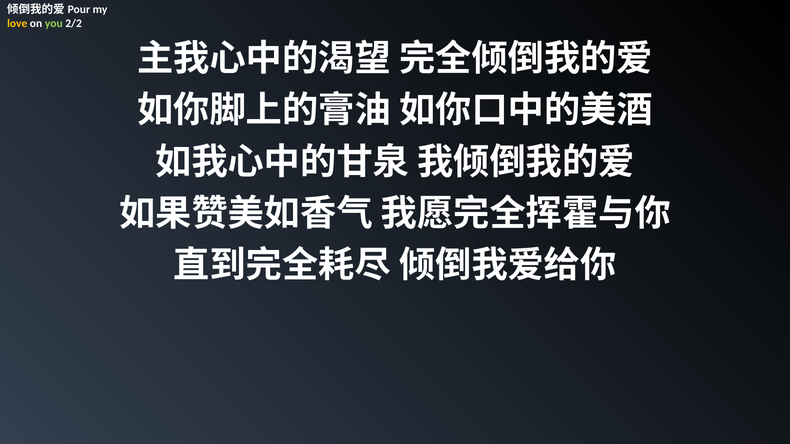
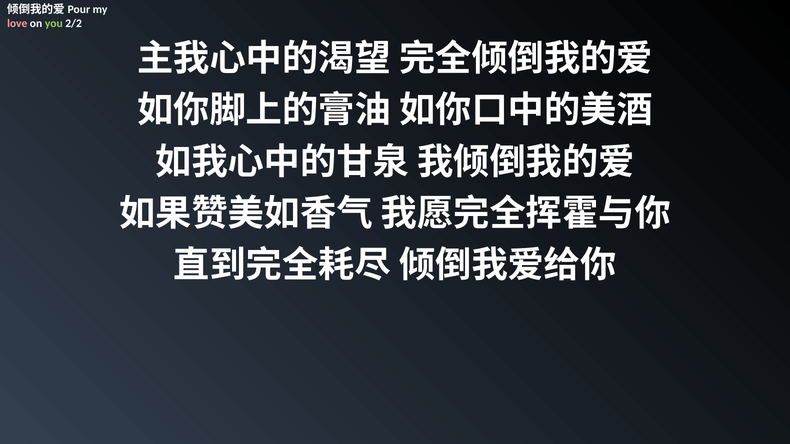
love colour: yellow -> pink
